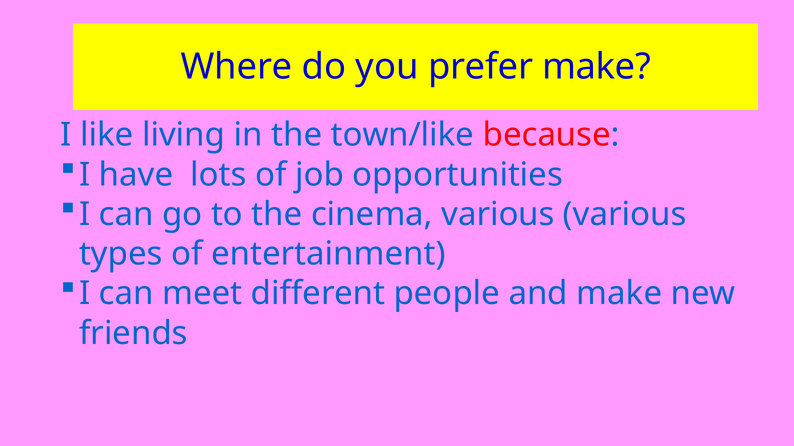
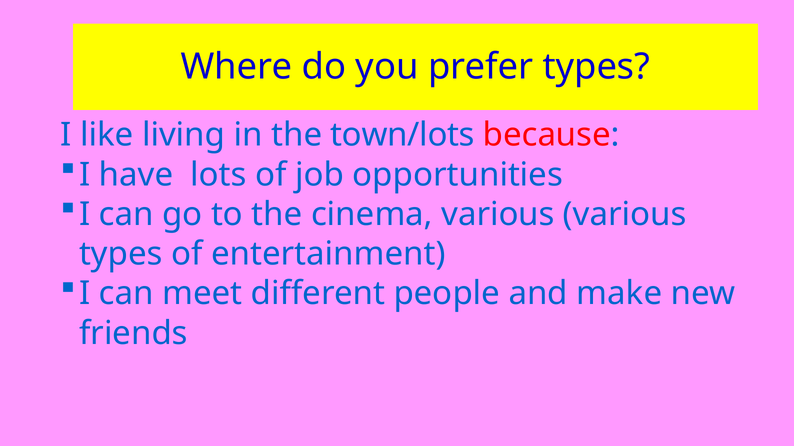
prefer make: make -> types
town/like: town/like -> town/lots
